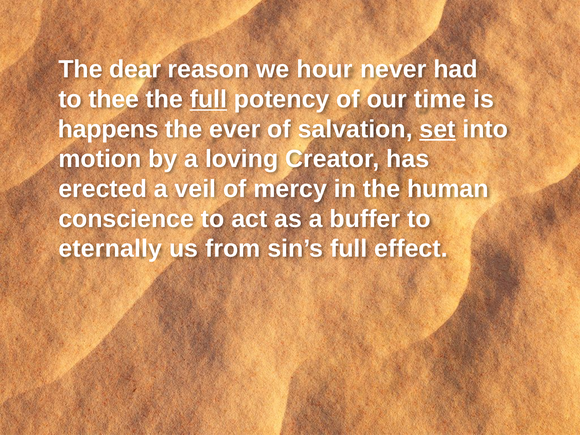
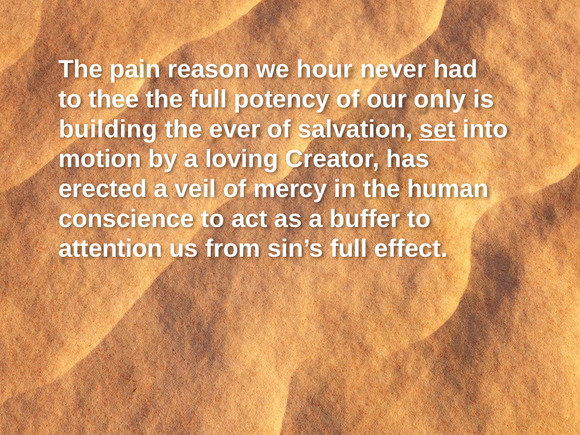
dear: dear -> pain
full at (208, 99) underline: present -> none
time: time -> only
happens: happens -> building
eternally: eternally -> attention
